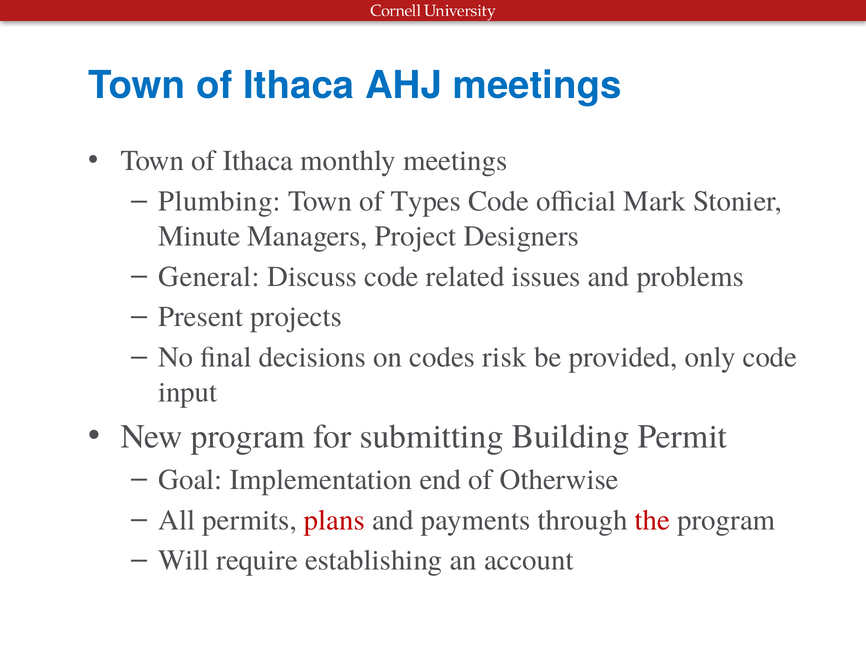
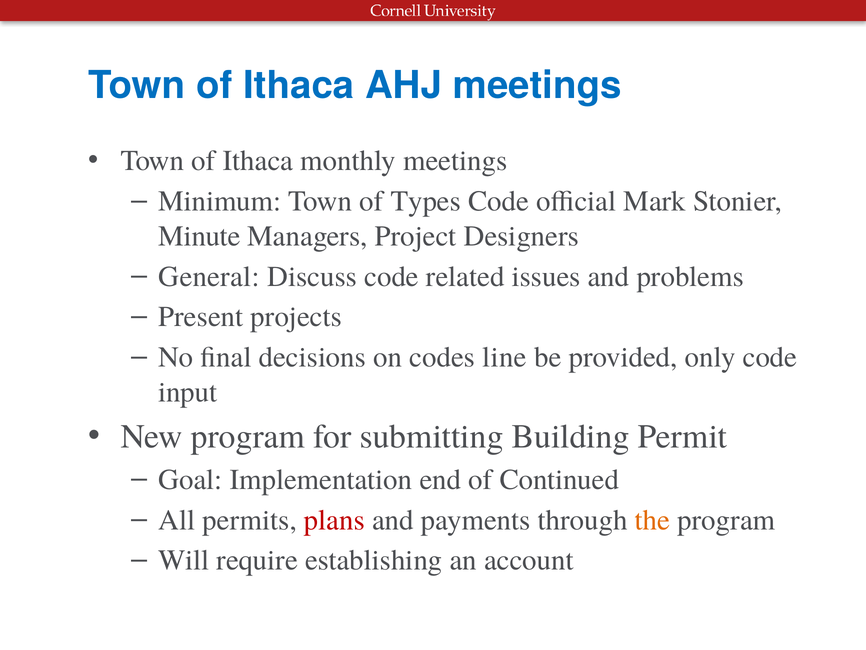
Plumbing: Plumbing -> Minimum
risk: risk -> line
Otherwise: Otherwise -> Continued
the colour: red -> orange
